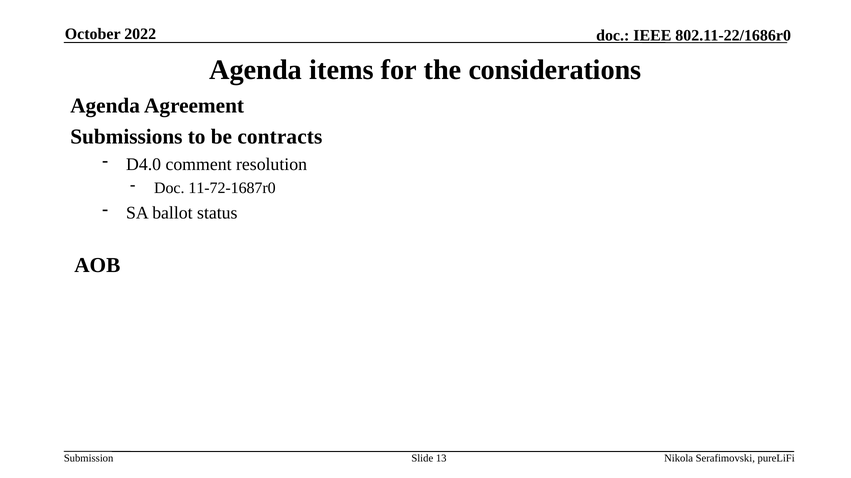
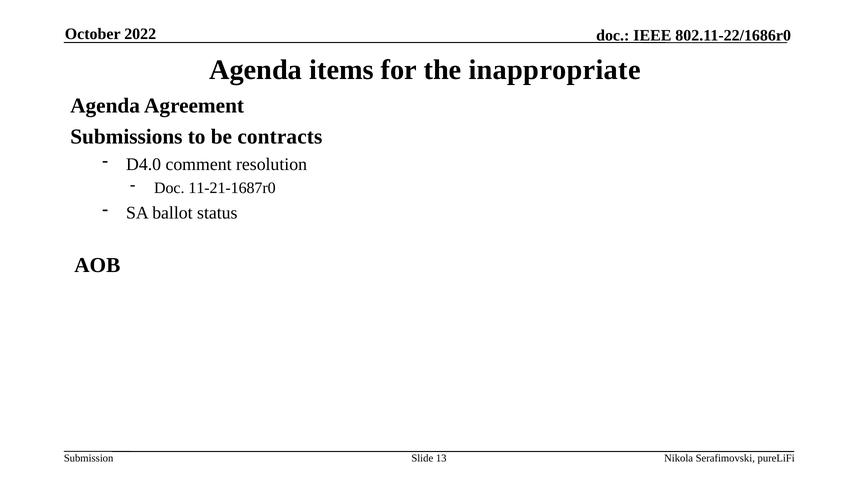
considerations: considerations -> inappropriate
11-72-1687r0: 11-72-1687r0 -> 11-21-1687r0
